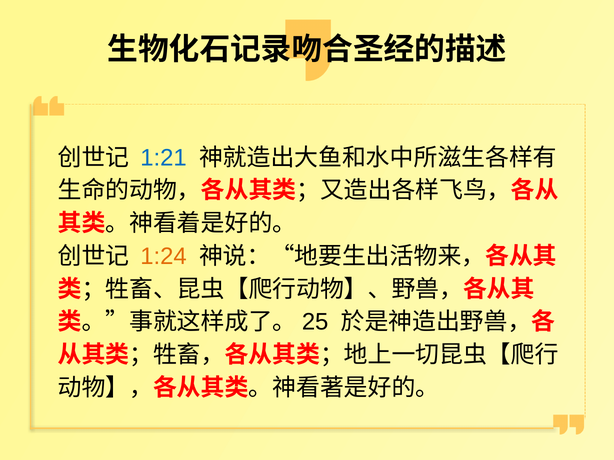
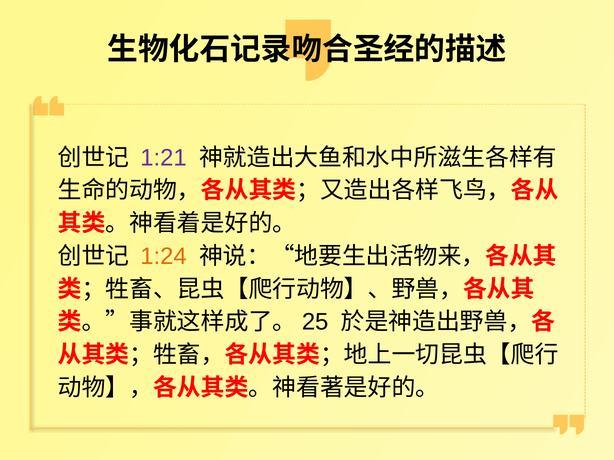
1:21 colour: blue -> purple
